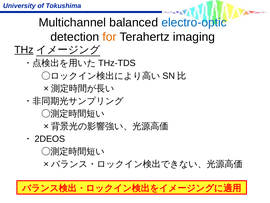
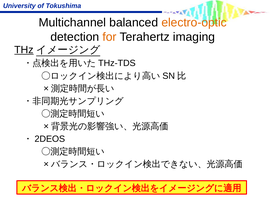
electro-optic colour: blue -> orange
